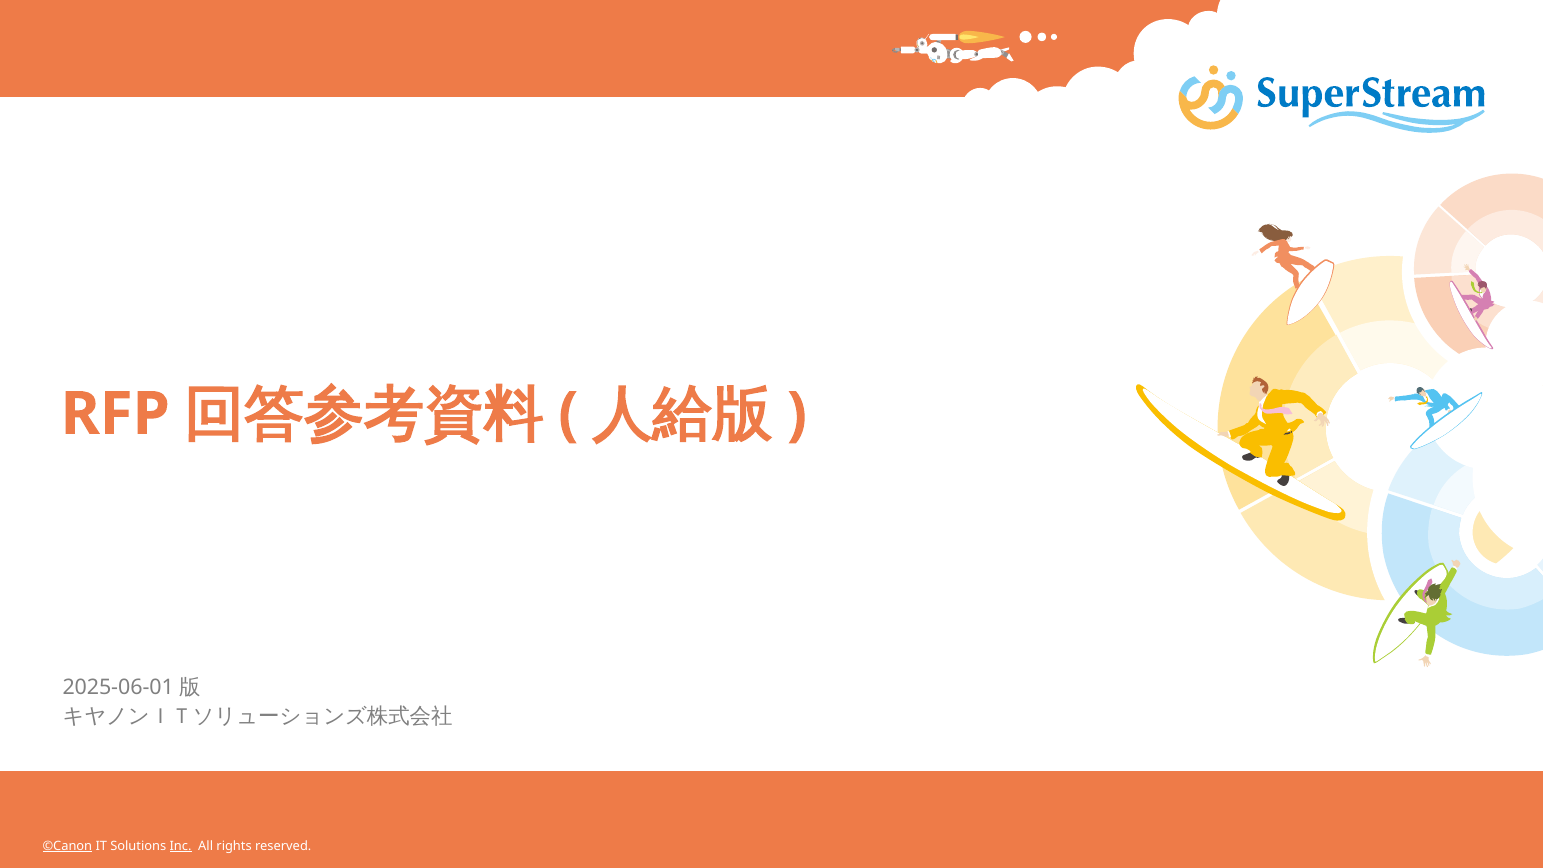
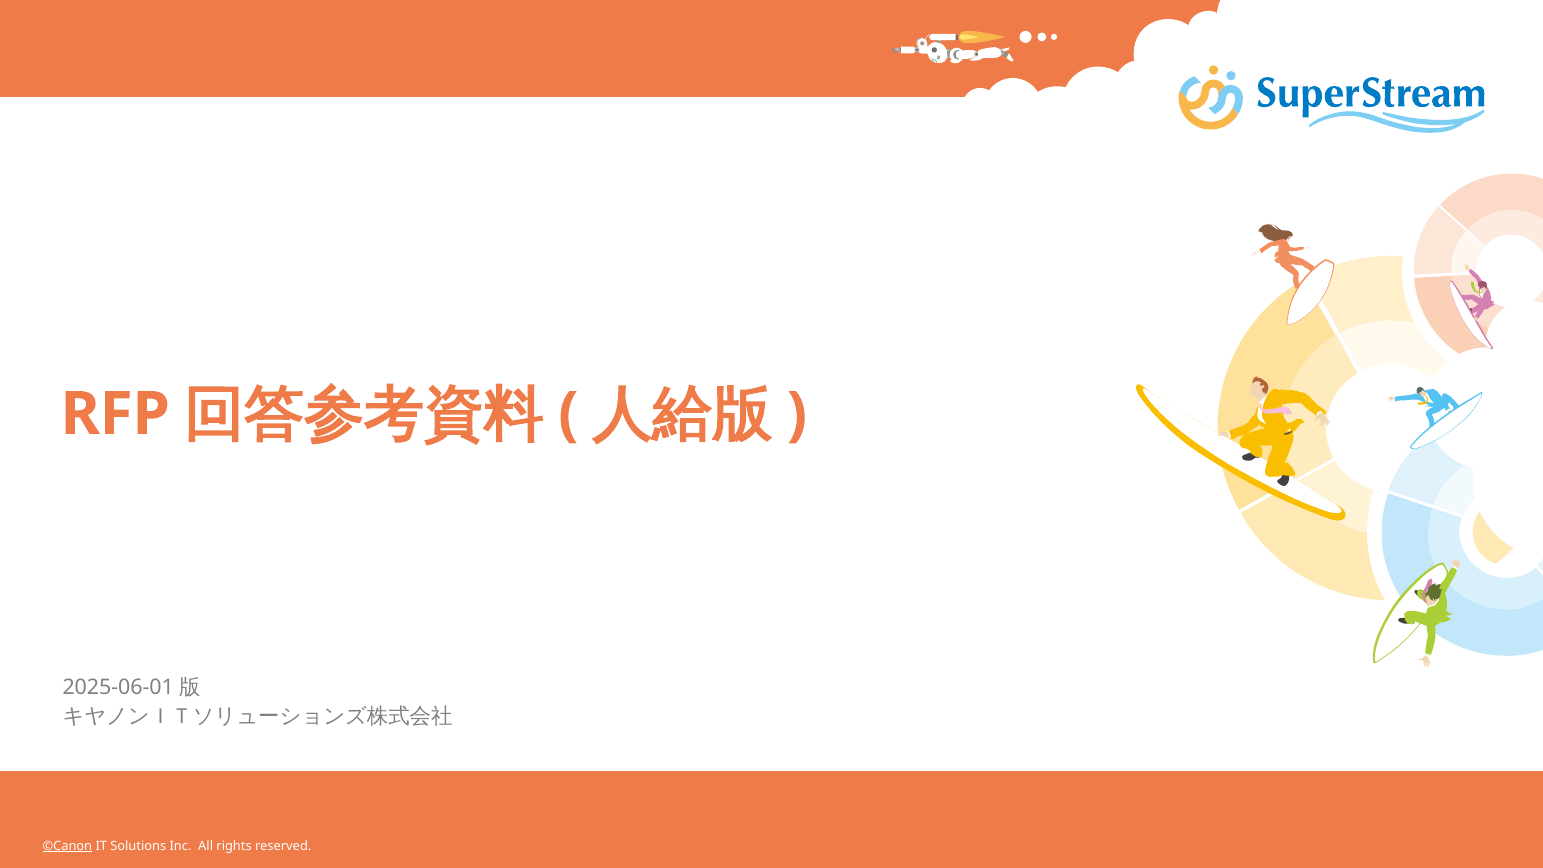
Inc underline: present -> none
